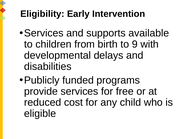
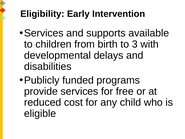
9: 9 -> 3
